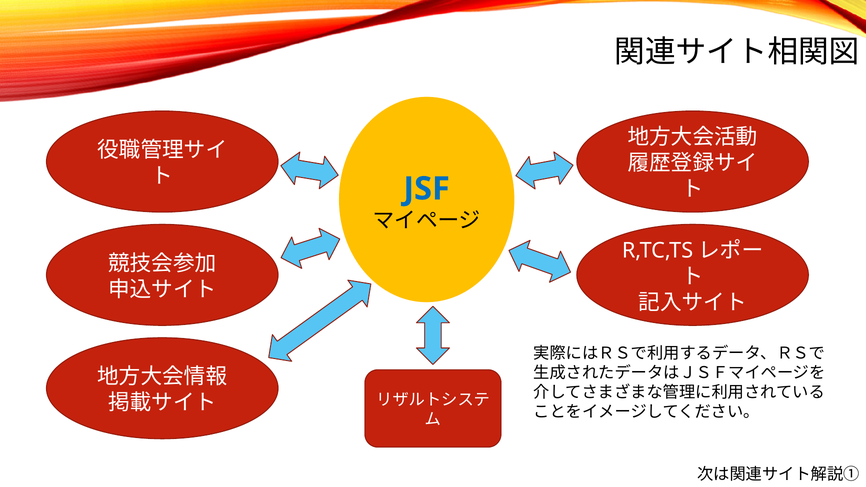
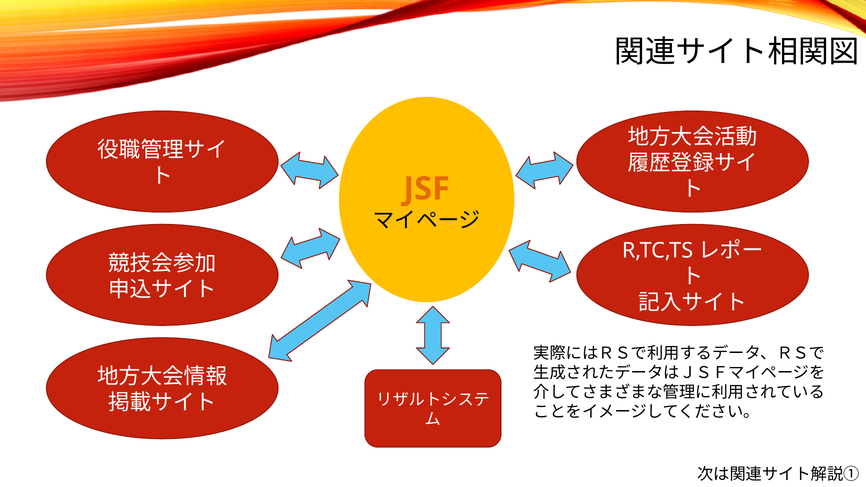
JSF colour: blue -> orange
